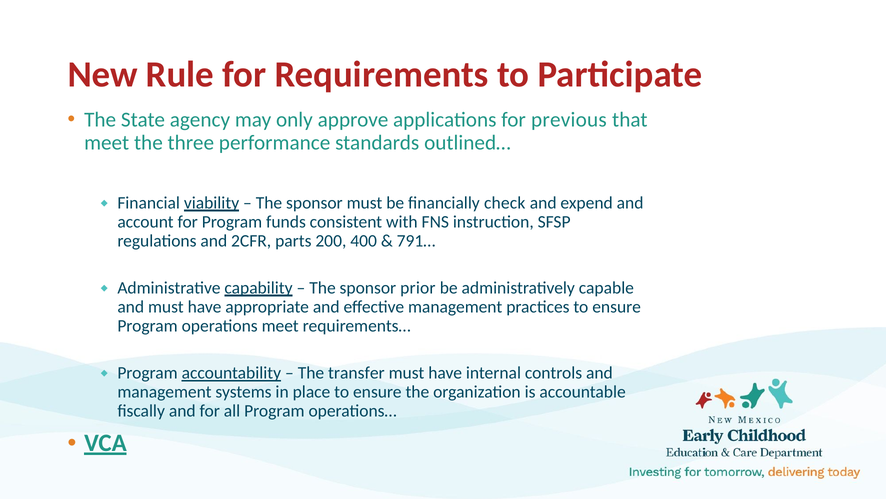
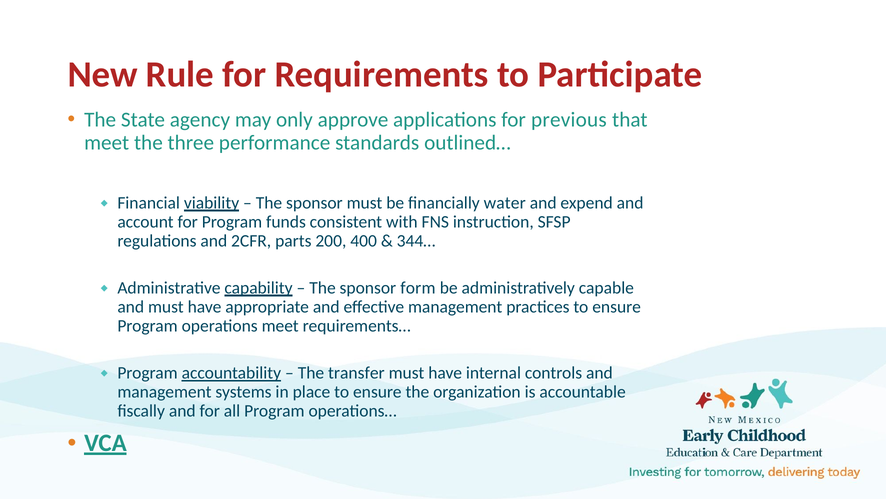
check: check -> water
791…: 791… -> 344…
prior: prior -> form
